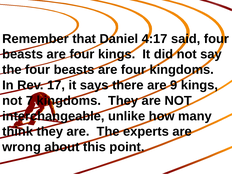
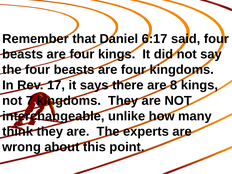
4:17: 4:17 -> 6:17
9: 9 -> 8
